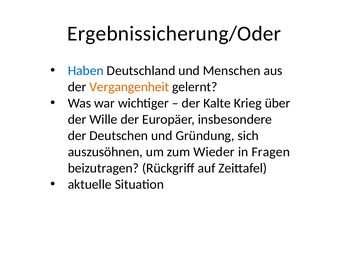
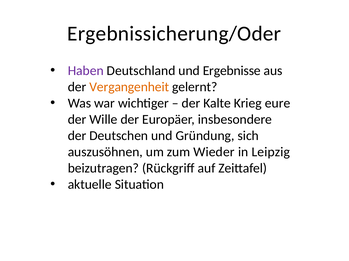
Haben colour: blue -> purple
Menschen: Menschen -> Ergebnisse
über: über -> eure
Fragen: Fragen -> Leipzig
